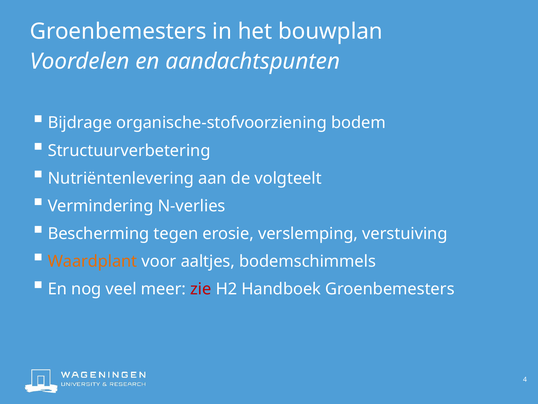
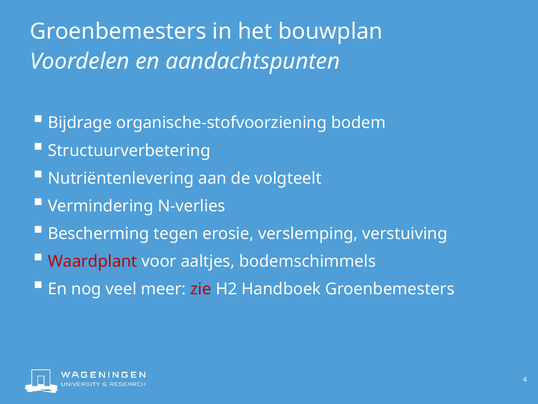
Waardplant colour: orange -> red
